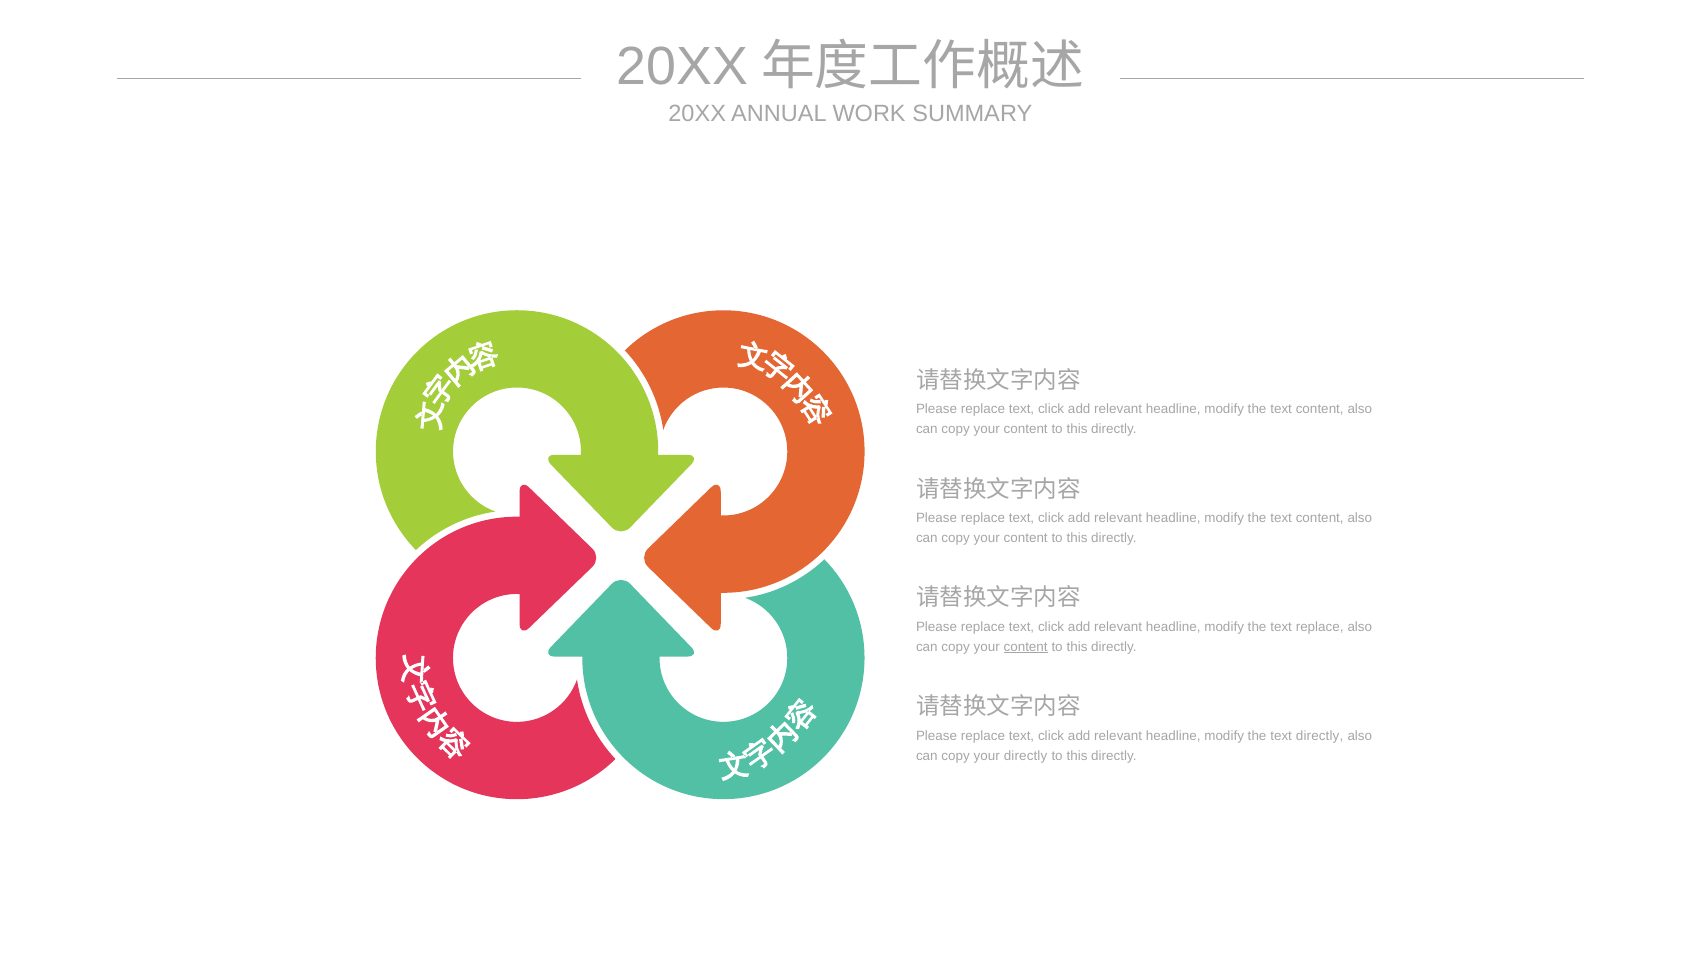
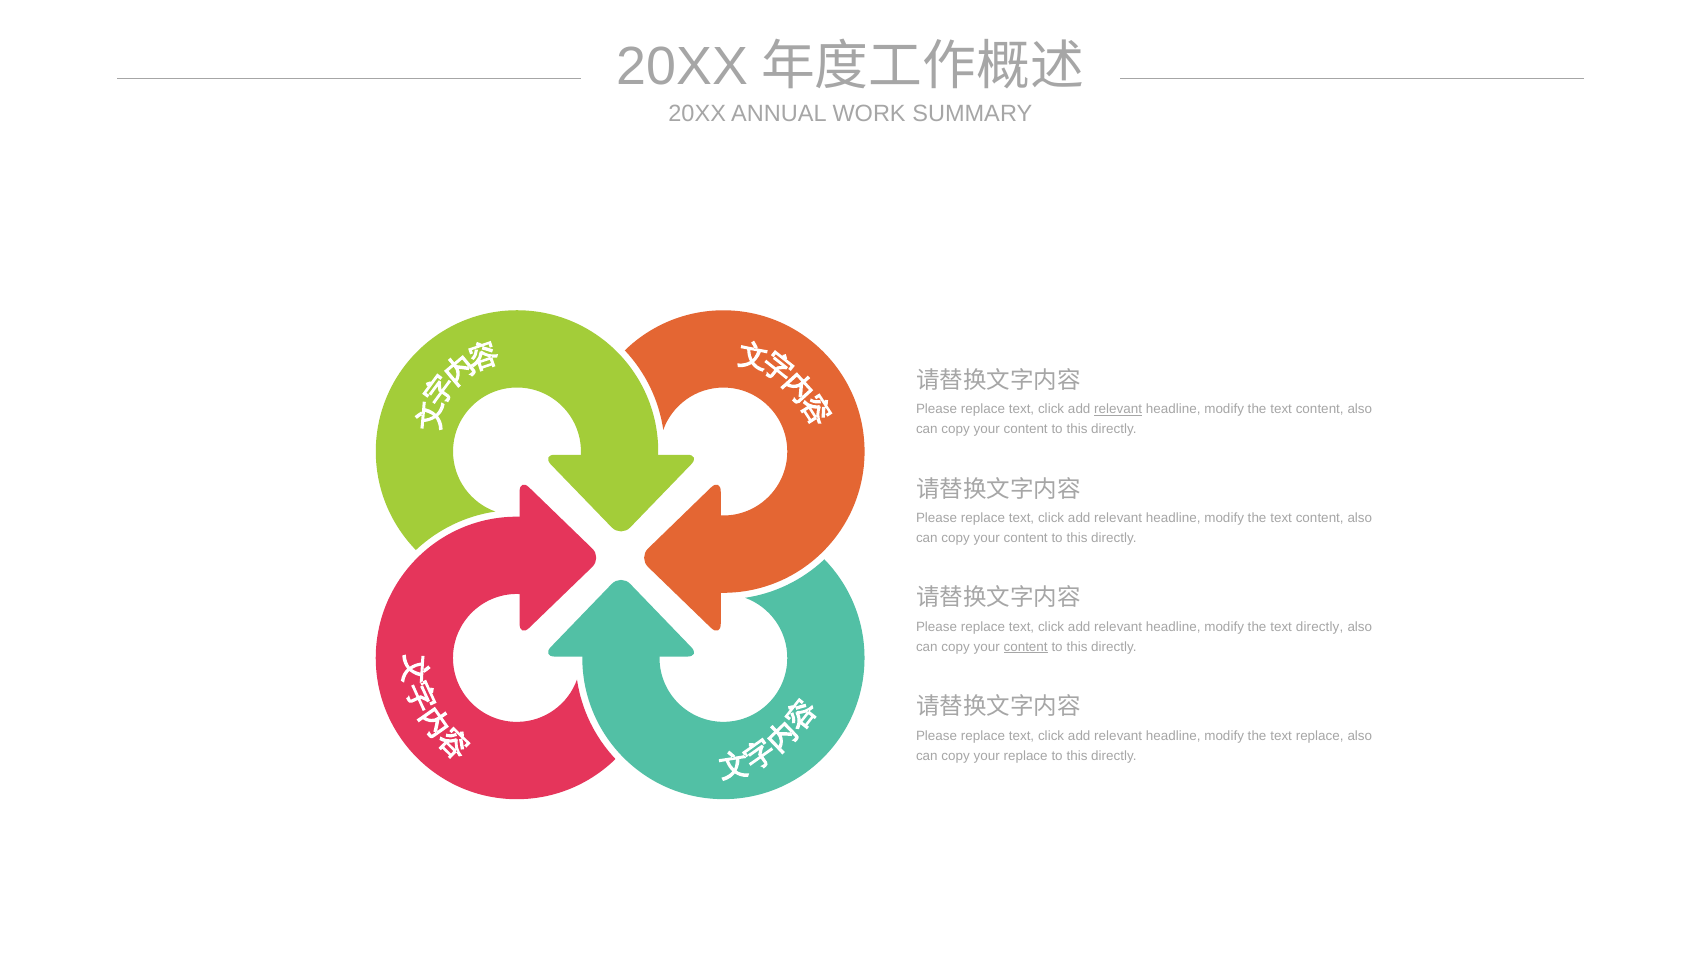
relevant at (1118, 409) underline: none -> present
text replace: replace -> directly
text directly: directly -> replace
your directly: directly -> replace
